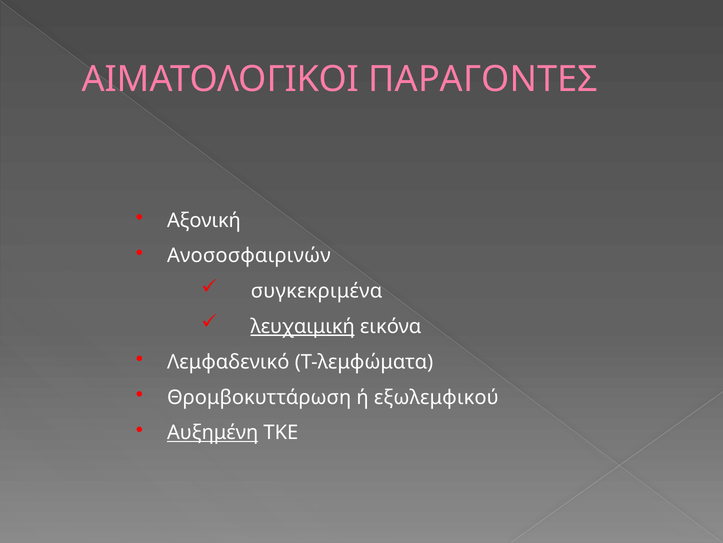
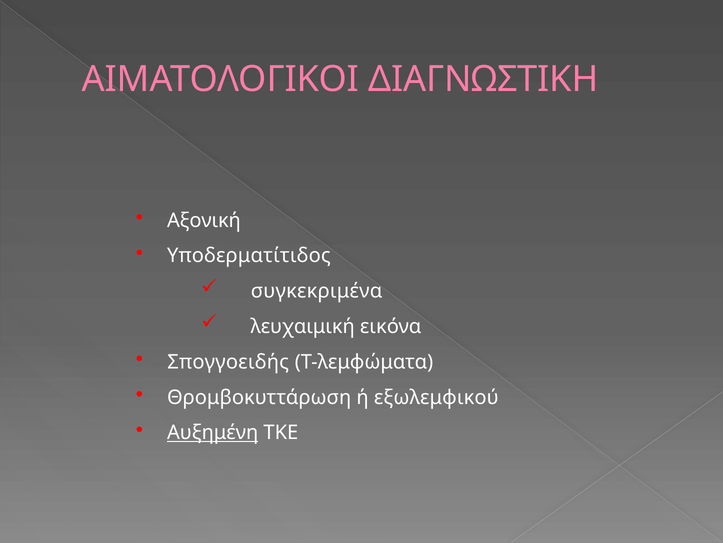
ΠΑΡΑΓΟΝΤΕΣ: ΠΑΡΑΓΟΝΤΕΣ -> ΔΙΑΓΝΩΣΤΙΚΗ
Ανοσοσφαιρινών: Ανοσοσφαιρινών -> Υποδερματίτιδος
λευχαιμική underline: present -> none
Λεμφαδενικό: Λεμφαδενικό -> Σπογγοειδής
